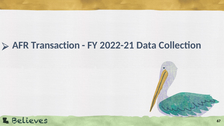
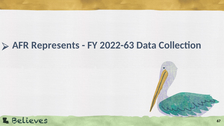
Transaction: Transaction -> Represents
2022-21: 2022-21 -> 2022-63
